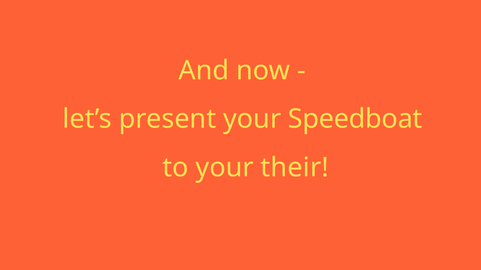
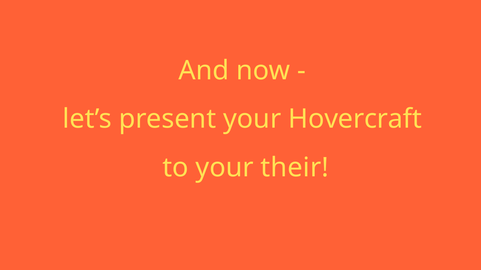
Speedboat: Speedboat -> Hovercraft
